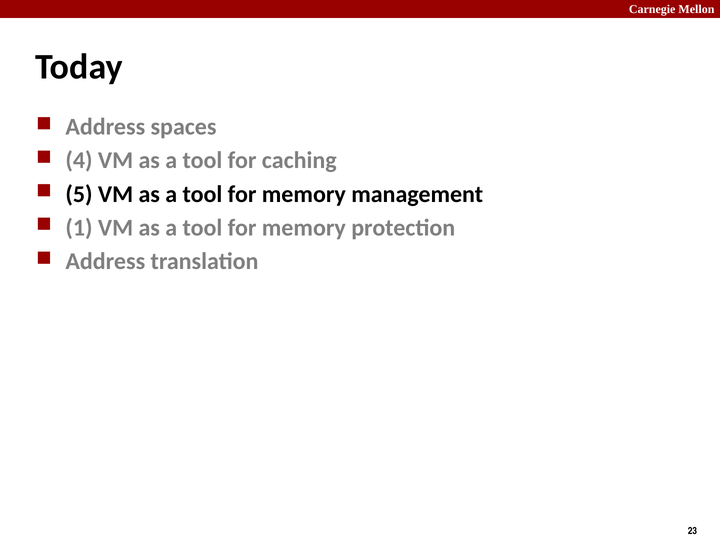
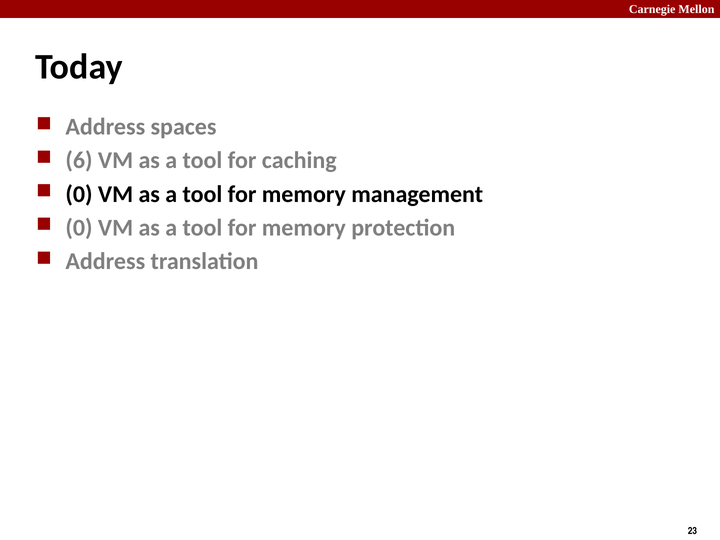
4: 4 -> 6
5 at (79, 194): 5 -> 0
1 at (79, 228): 1 -> 0
